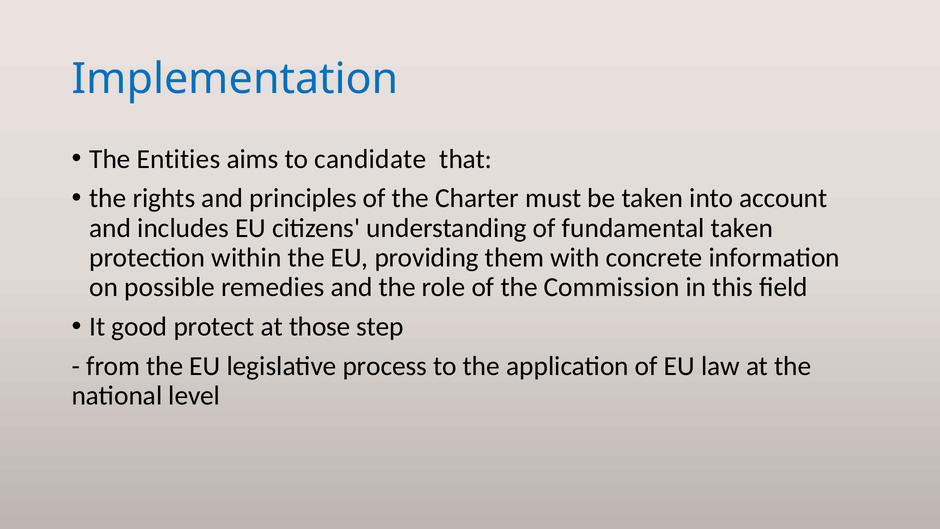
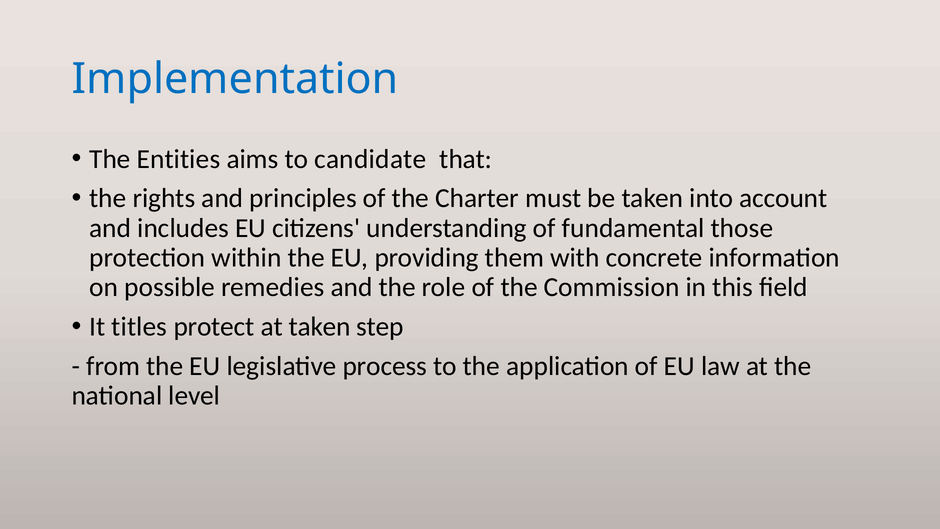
fundamental taken: taken -> those
good: good -> titles
at those: those -> taken
